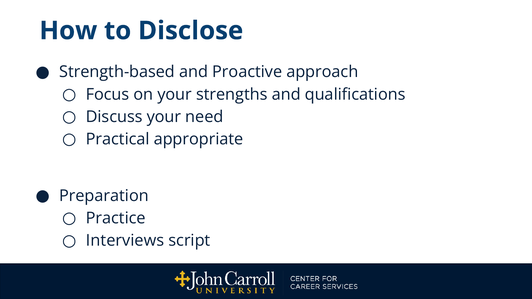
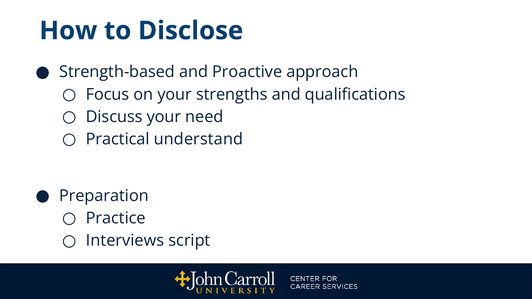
appropriate: appropriate -> understand
